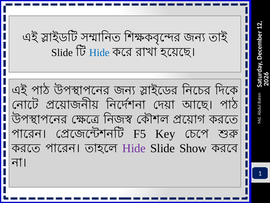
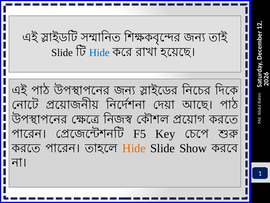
Hide at (134, 148) colour: purple -> orange
